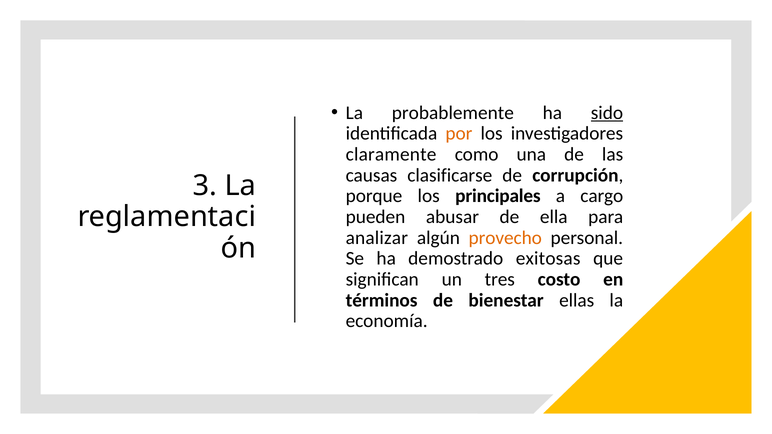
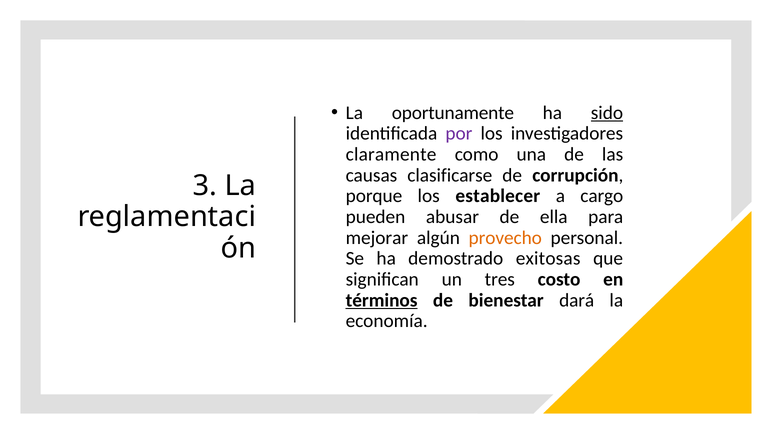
probablemente: probablemente -> oportunamente
por colour: orange -> purple
principales: principales -> establecer
analizar: analizar -> mejorar
términos underline: none -> present
ellas: ellas -> dará
